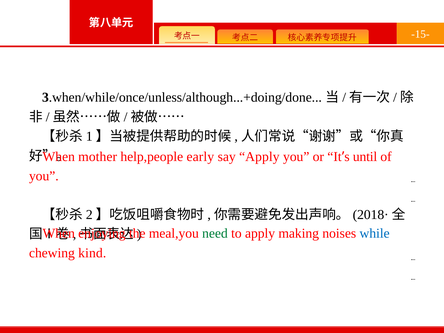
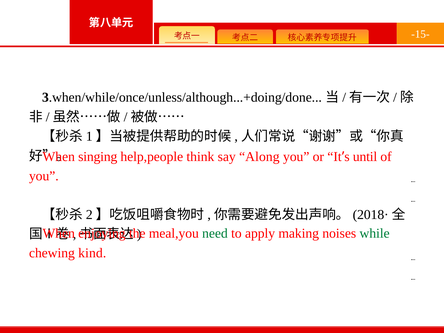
mother: mother -> singing
early: early -> think
say Apply: Apply -> Along
while colour: blue -> green
